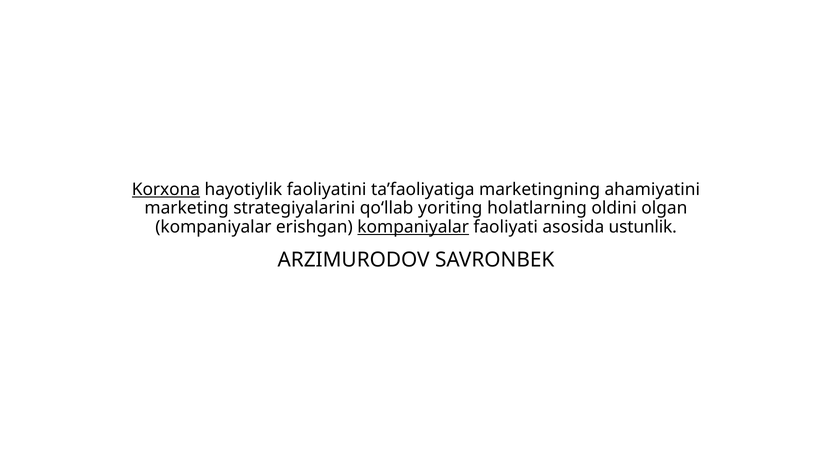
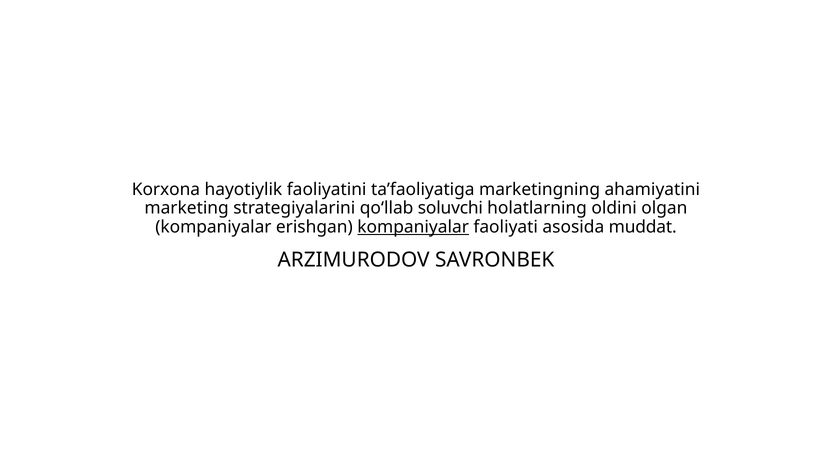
Korxona underline: present -> none
yoriting: yoriting -> soluvchi
ustunlik: ustunlik -> muddat
